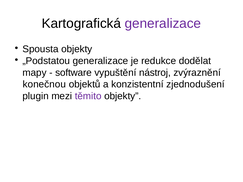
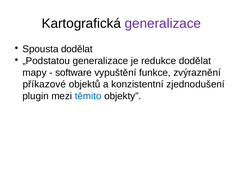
Spousta objekty: objekty -> dodělat
nástroj: nástroj -> funkce
konečnou: konečnou -> příkazové
těmito colour: purple -> blue
